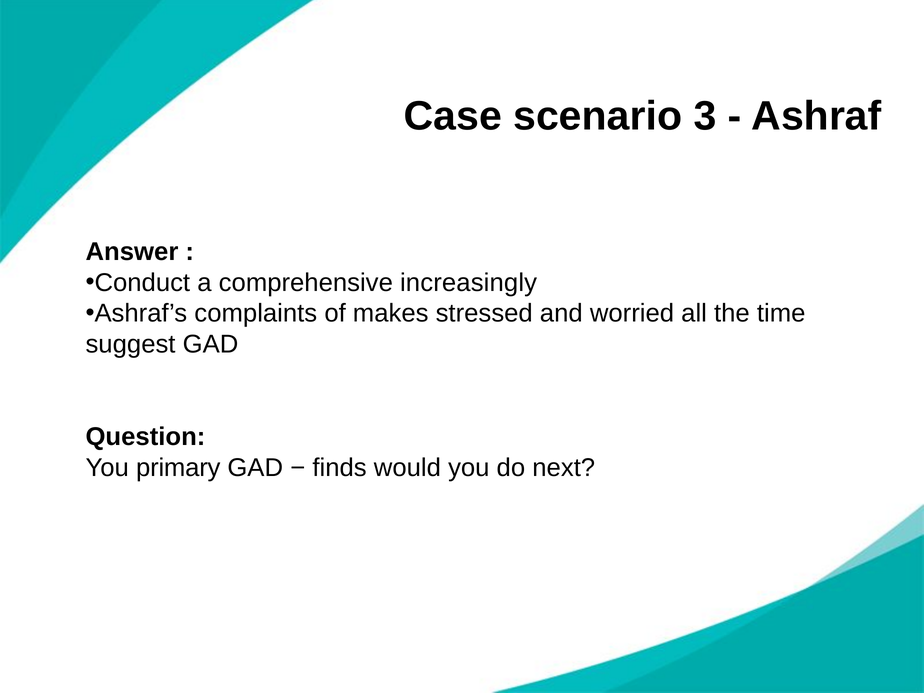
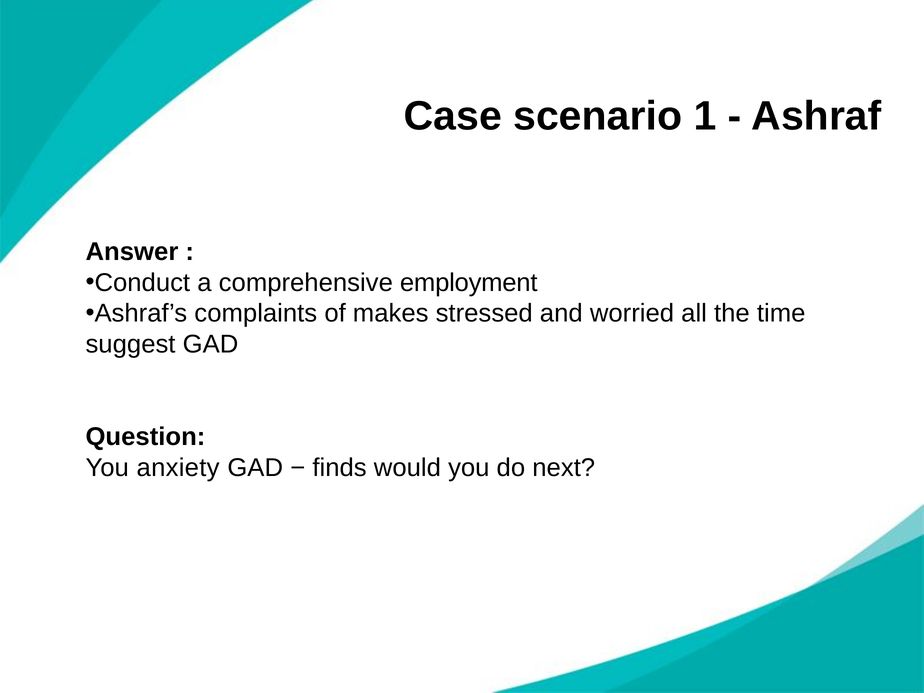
3: 3 -> 1
increasingly: increasingly -> employment
primary: primary -> anxiety
